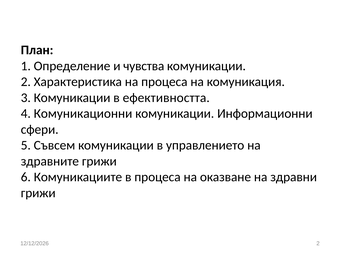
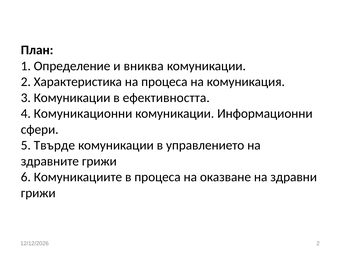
чувства: чувства -> вниква
Съвсем: Съвсем -> Твърде
